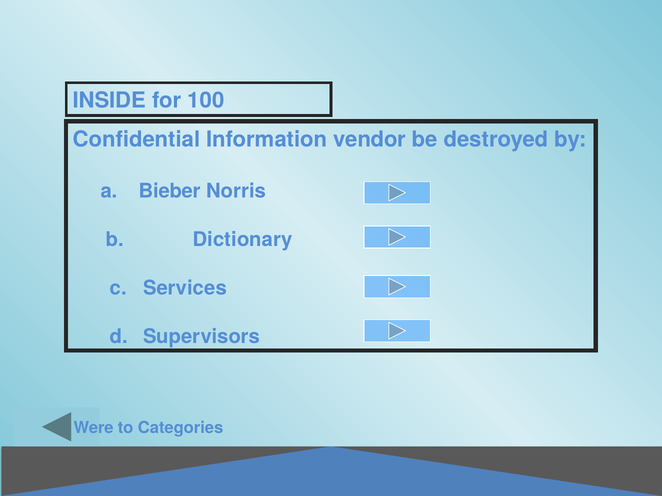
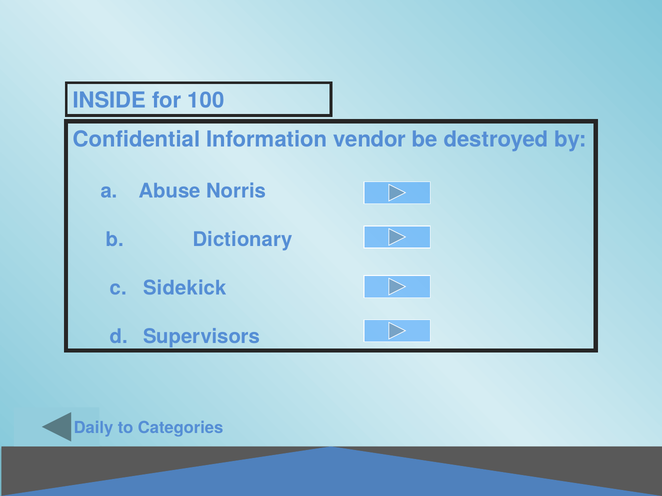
Bieber: Bieber -> Abuse
Services: Services -> Sidekick
Were: Were -> Daily
